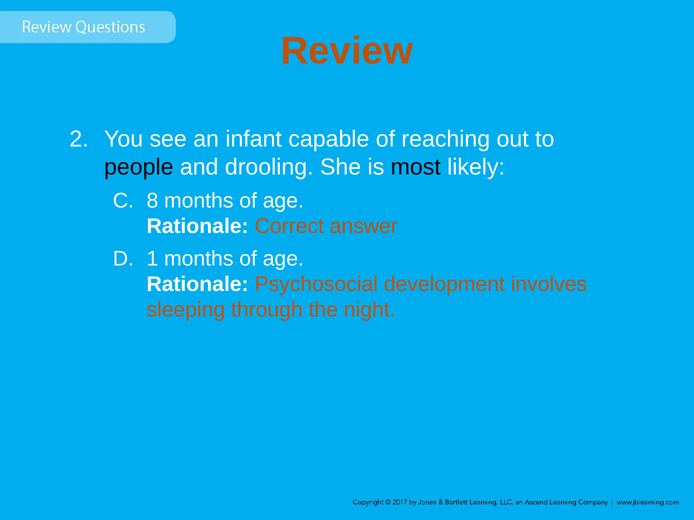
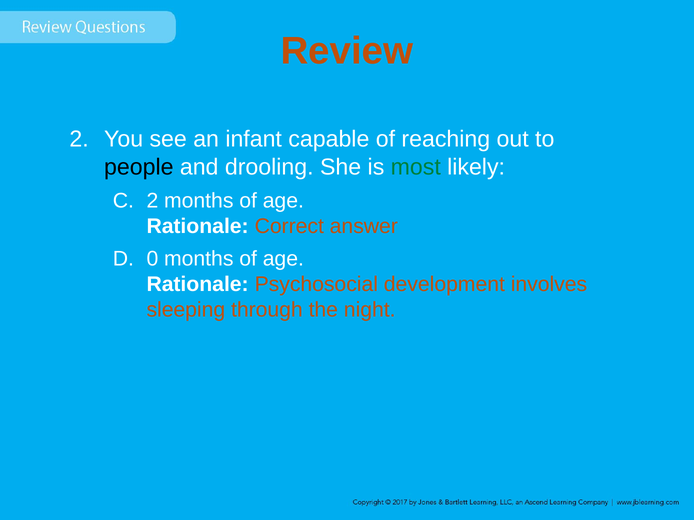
most colour: black -> green
8 at (152, 201): 8 -> 2
1: 1 -> 0
